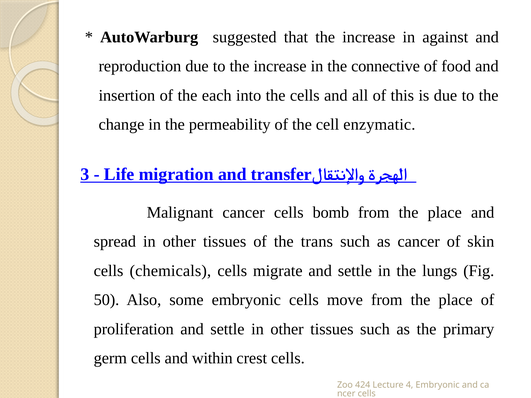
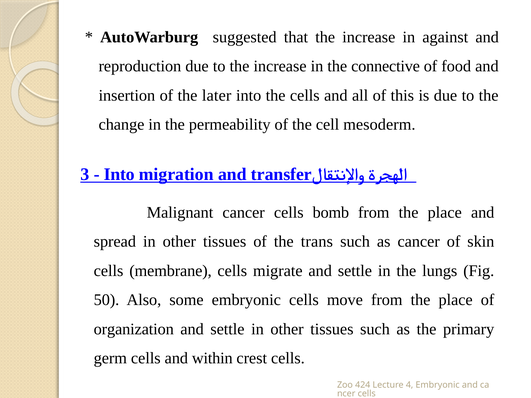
each: each -> later
enzymatic: enzymatic -> mesoderm
Life at (119, 174): Life -> Into
chemicals: chemicals -> membrane
proliferation: proliferation -> organization
